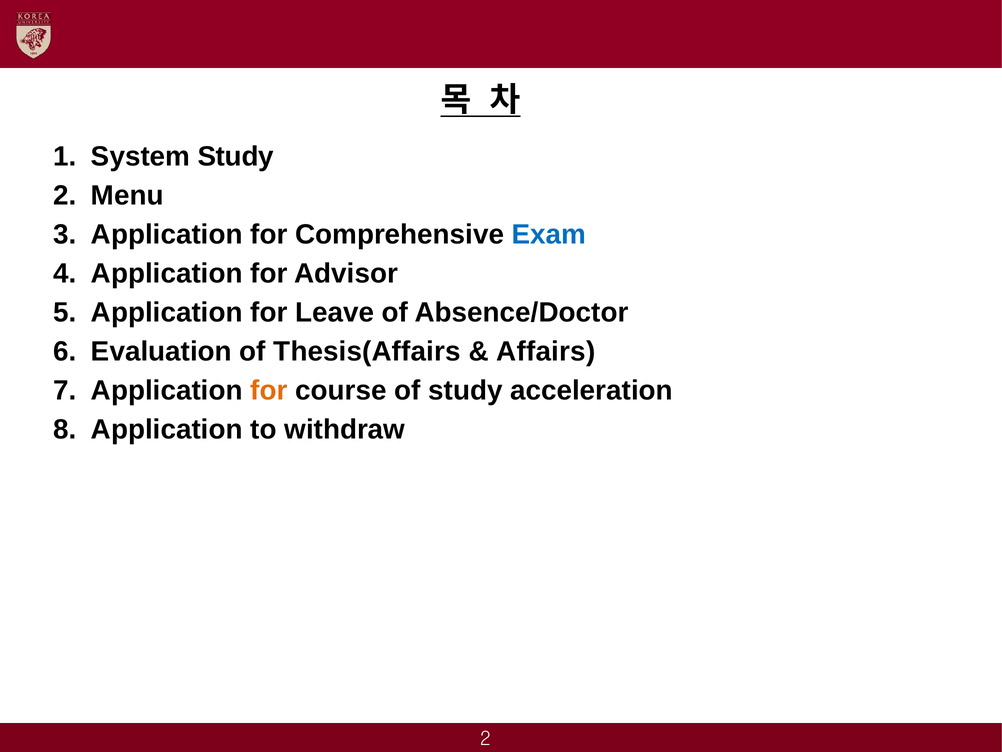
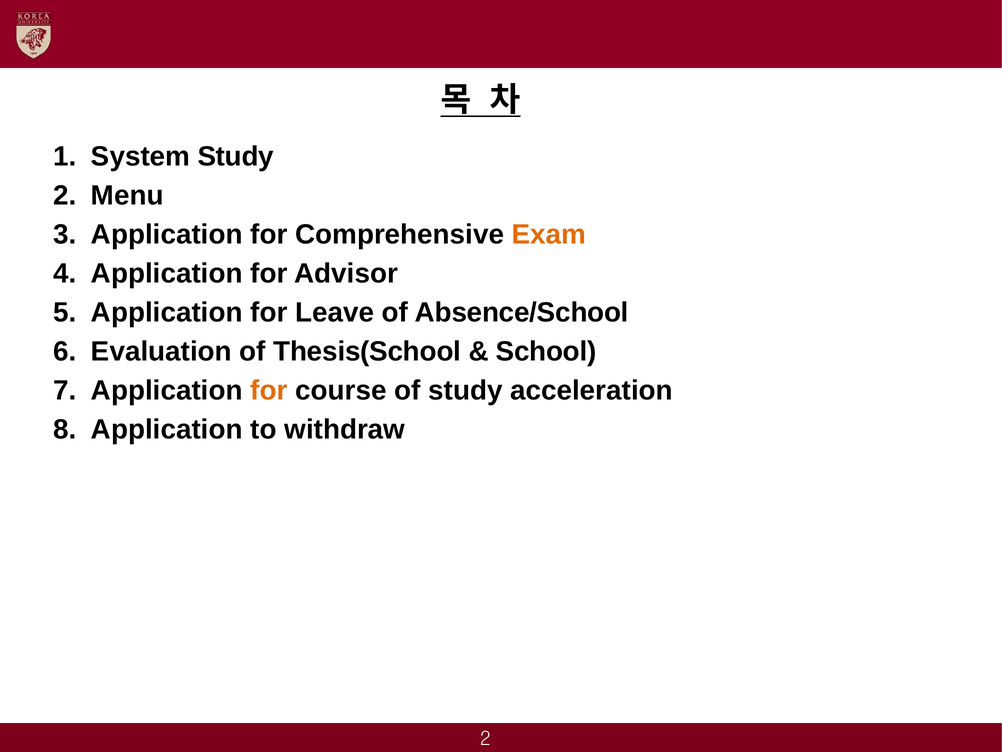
Exam colour: blue -> orange
Absence/Doctor: Absence/Doctor -> Absence/School
Thesis(Affairs: Thesis(Affairs -> Thesis(School
Affairs: Affairs -> School
